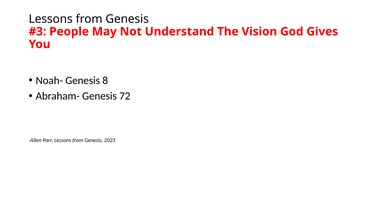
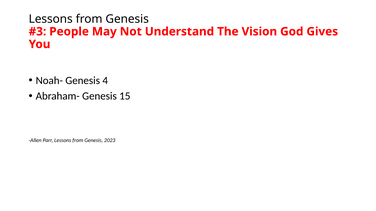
8: 8 -> 4
72: 72 -> 15
